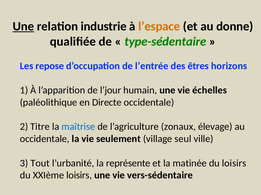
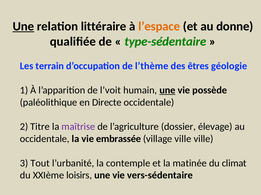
industrie: industrie -> littéraire
repose: repose -> terrain
l’entrée: l’entrée -> l’thème
horizons: horizons -> géologie
l’jour: l’jour -> l’voit
une at (167, 91) underline: none -> present
échelles: échelles -> possède
maîtrise colour: blue -> purple
zonaux: zonaux -> dossier
seulement: seulement -> embrassée
village seul: seul -> ville
représente: représente -> contemple
du loisirs: loisirs -> climat
